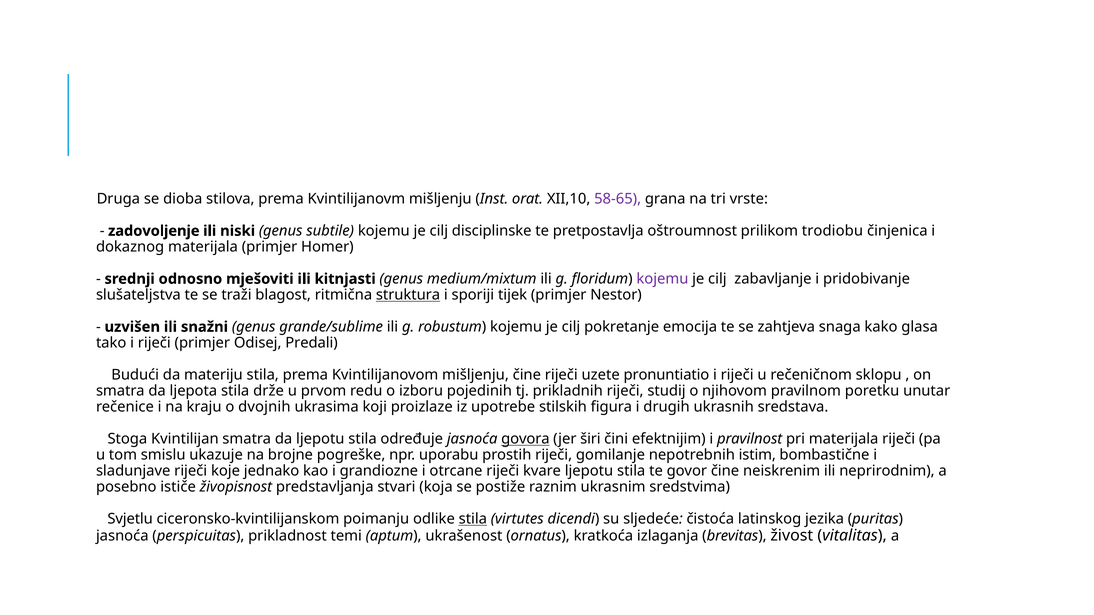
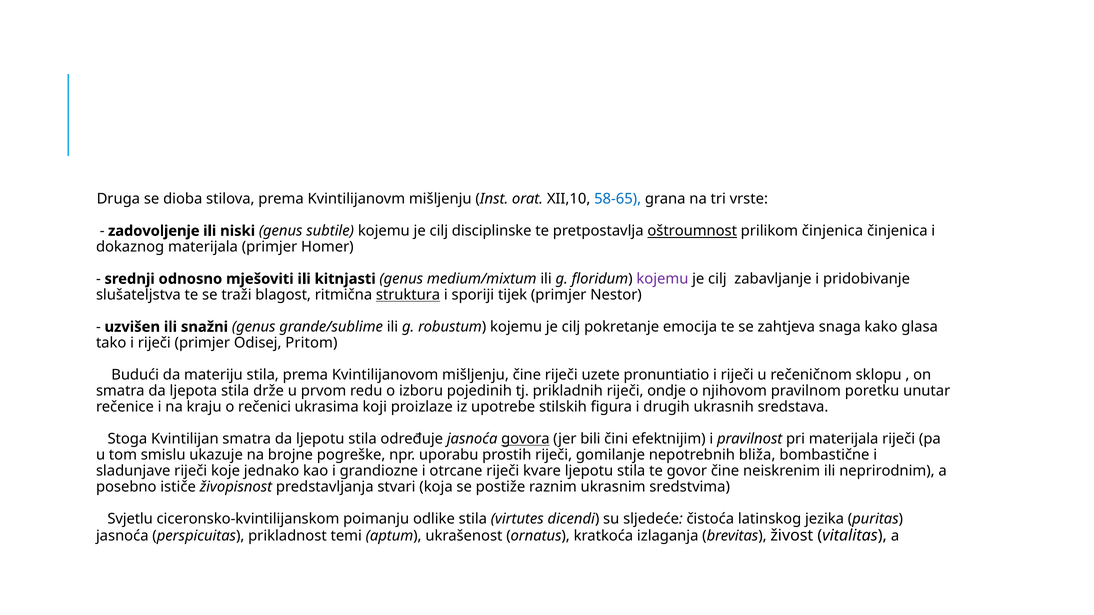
58-65 colour: purple -> blue
oštroumnost underline: none -> present
prilikom trodiobu: trodiobu -> činjenica
Predali: Predali -> Pritom
studij: studij -> ondje
dvojnih: dvojnih -> rečenici
širi: širi -> bili
istim: istim -> bliža
stila at (473, 519) underline: present -> none
